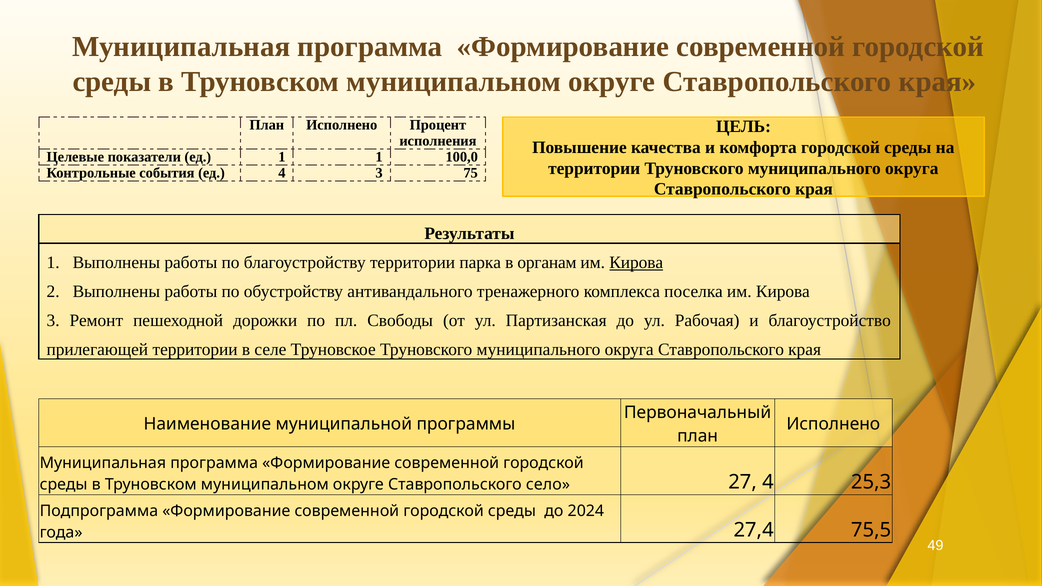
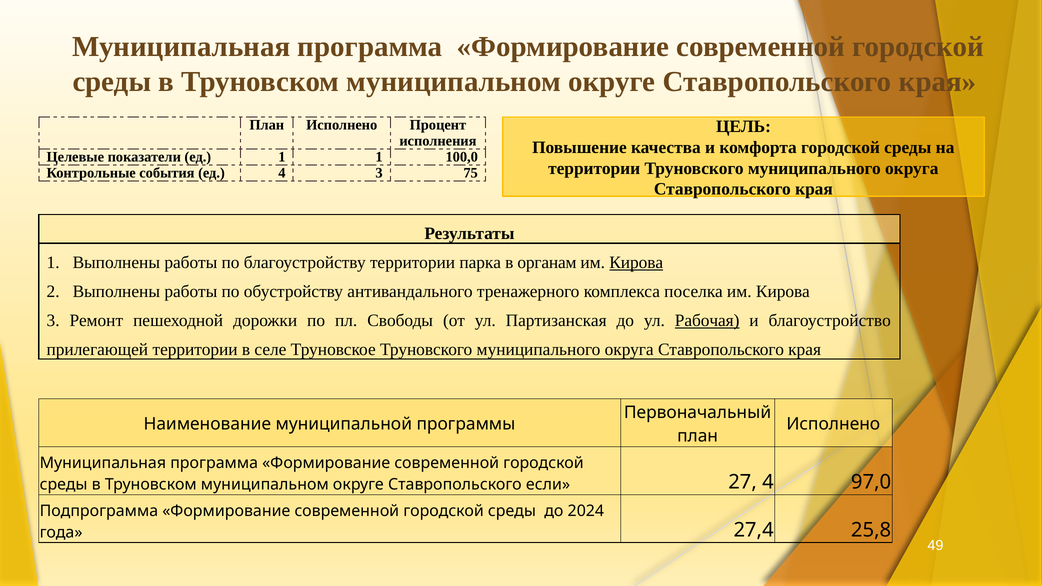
Рабочая underline: none -> present
село: село -> если
25,3: 25,3 -> 97,0
75,5: 75,5 -> 25,8
